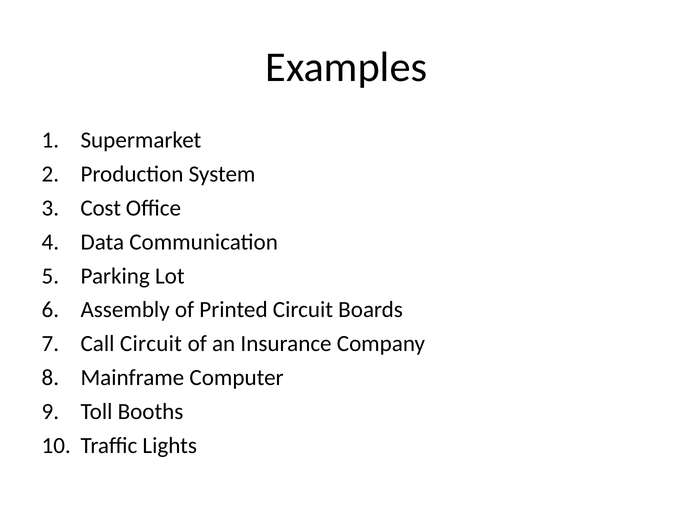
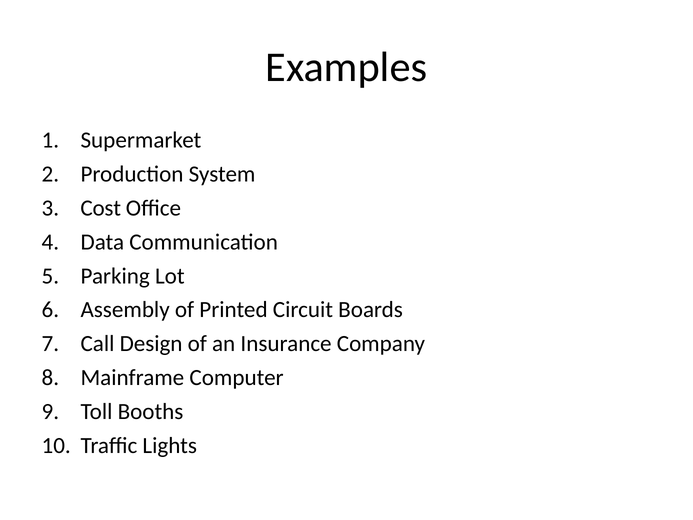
Call Circuit: Circuit -> Design
